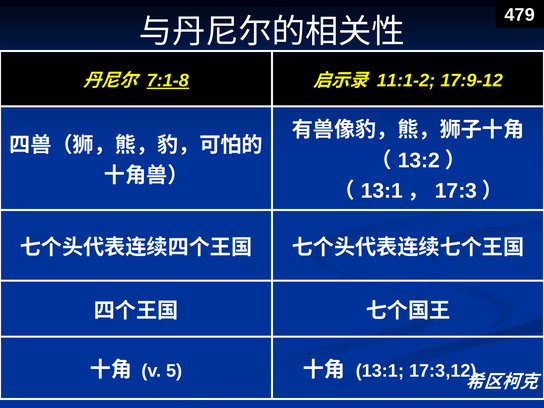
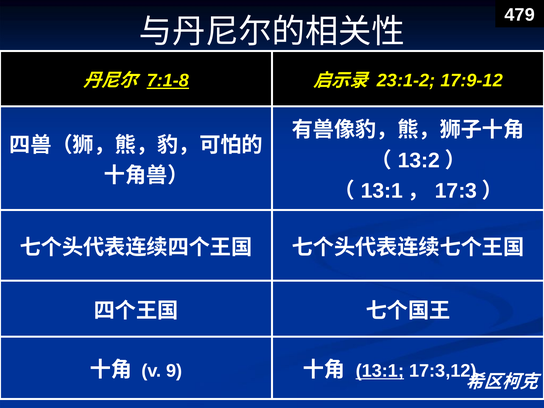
11:1-2: 11:1-2 -> 23:1-2
5: 5 -> 9
13:1 at (380, 371) underline: none -> present
